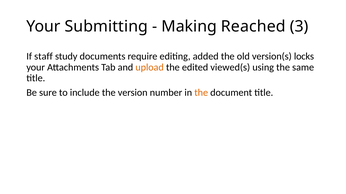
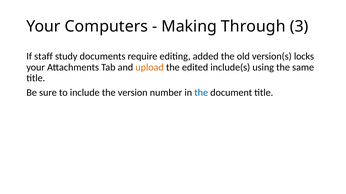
Submitting: Submitting -> Computers
Reached: Reached -> Through
viewed(s: viewed(s -> include(s
the at (201, 93) colour: orange -> blue
